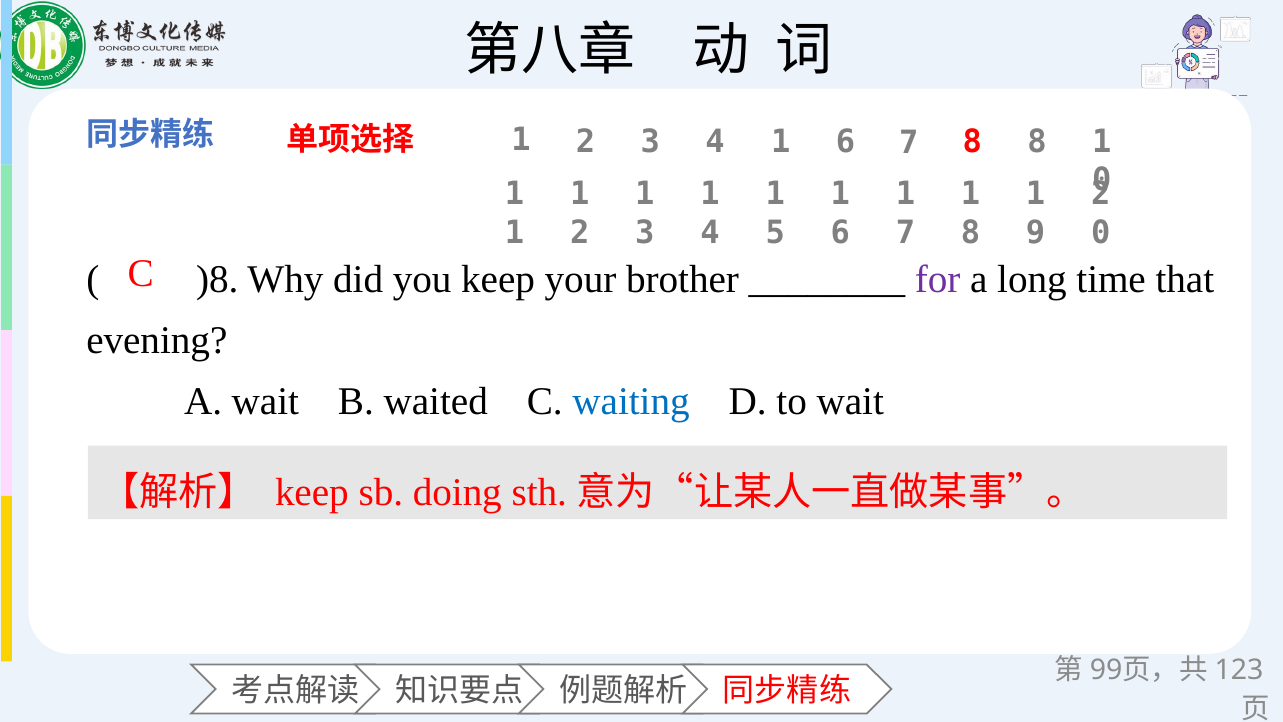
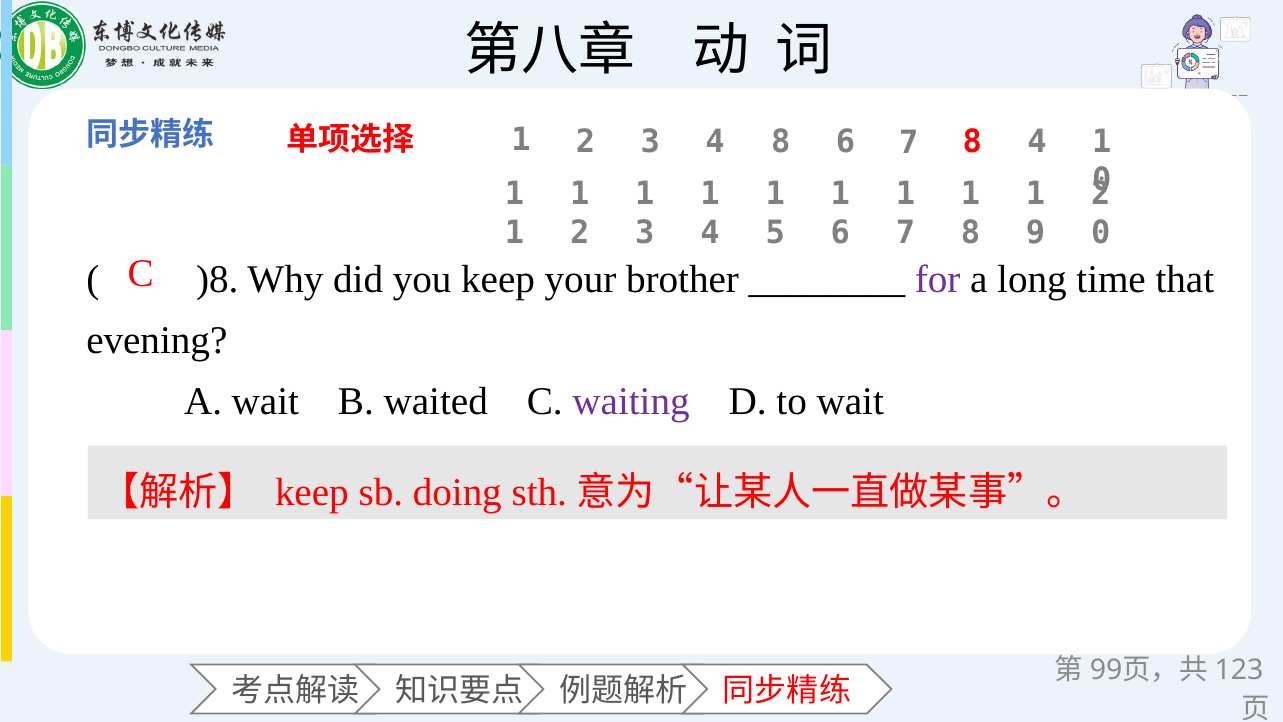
3 4 1: 1 -> 8
8 8: 8 -> 4
waiting colour: blue -> purple
